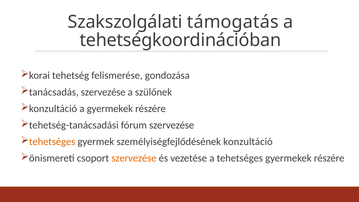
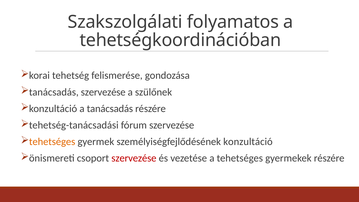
támogatás: támogatás -> folyamatos
a gyermekek: gyermekek -> tanácsadás
szervezése at (134, 158) colour: orange -> red
